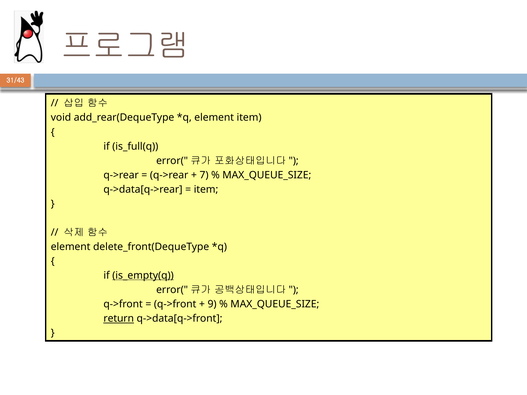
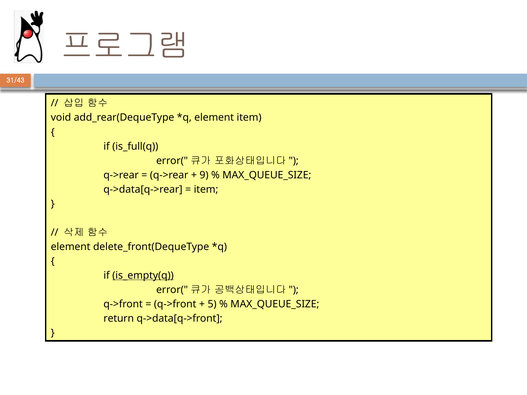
7: 7 -> 9
9: 9 -> 5
return underline: present -> none
